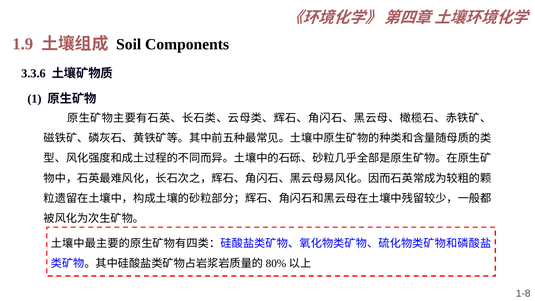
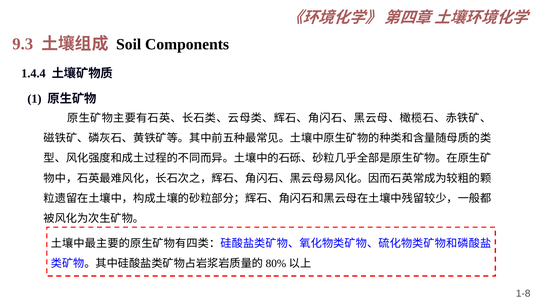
1.9: 1.9 -> 9.3
3.3.6: 3.3.6 -> 1.4.4
